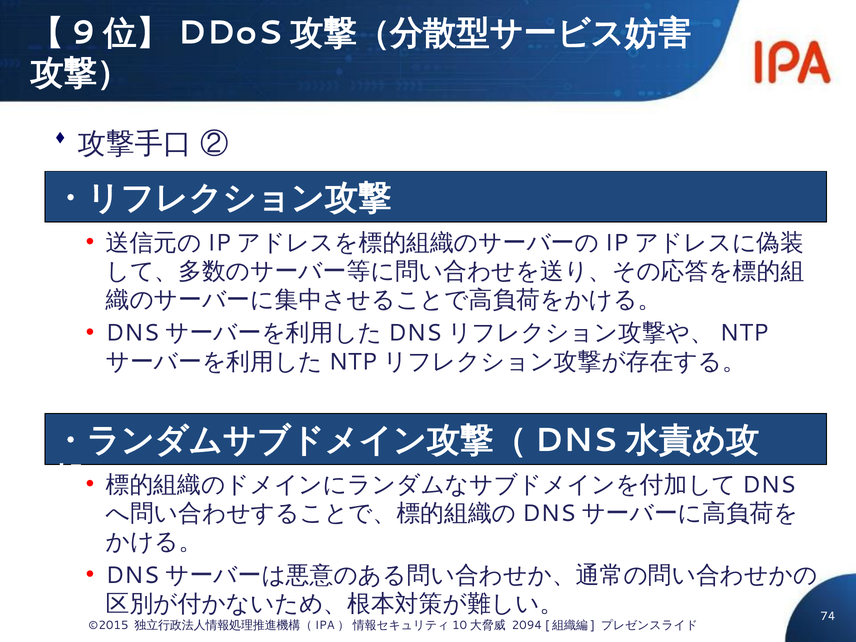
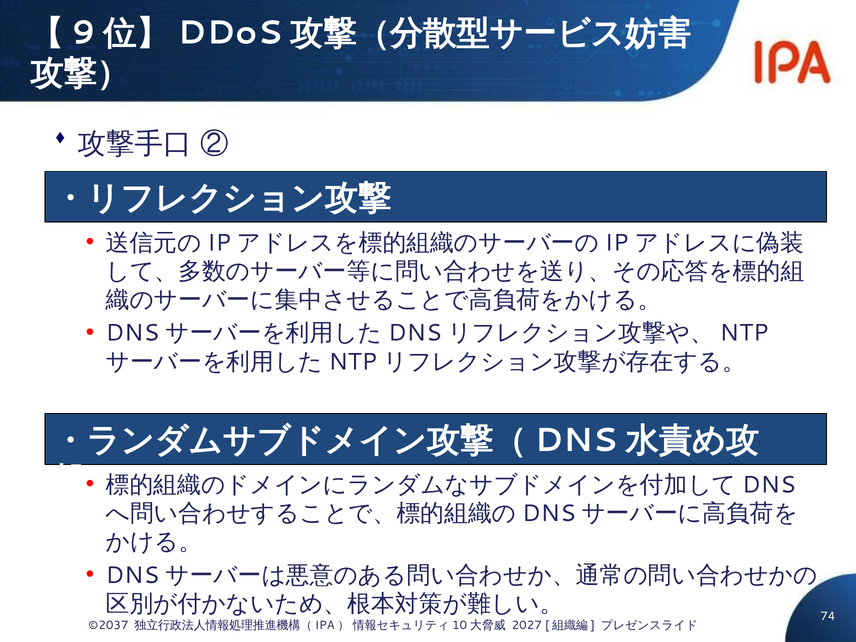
©2015: ©2015 -> ©2037
2094: 2094 -> 2027
